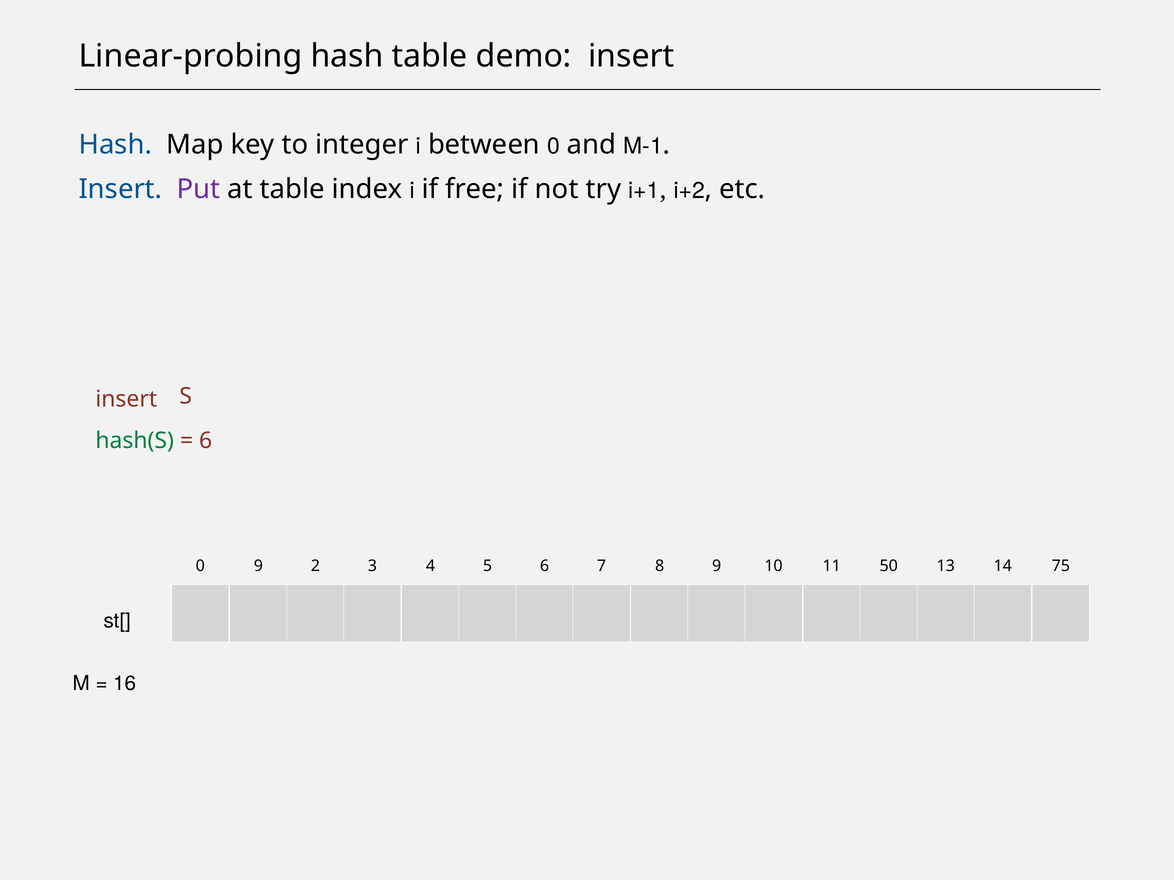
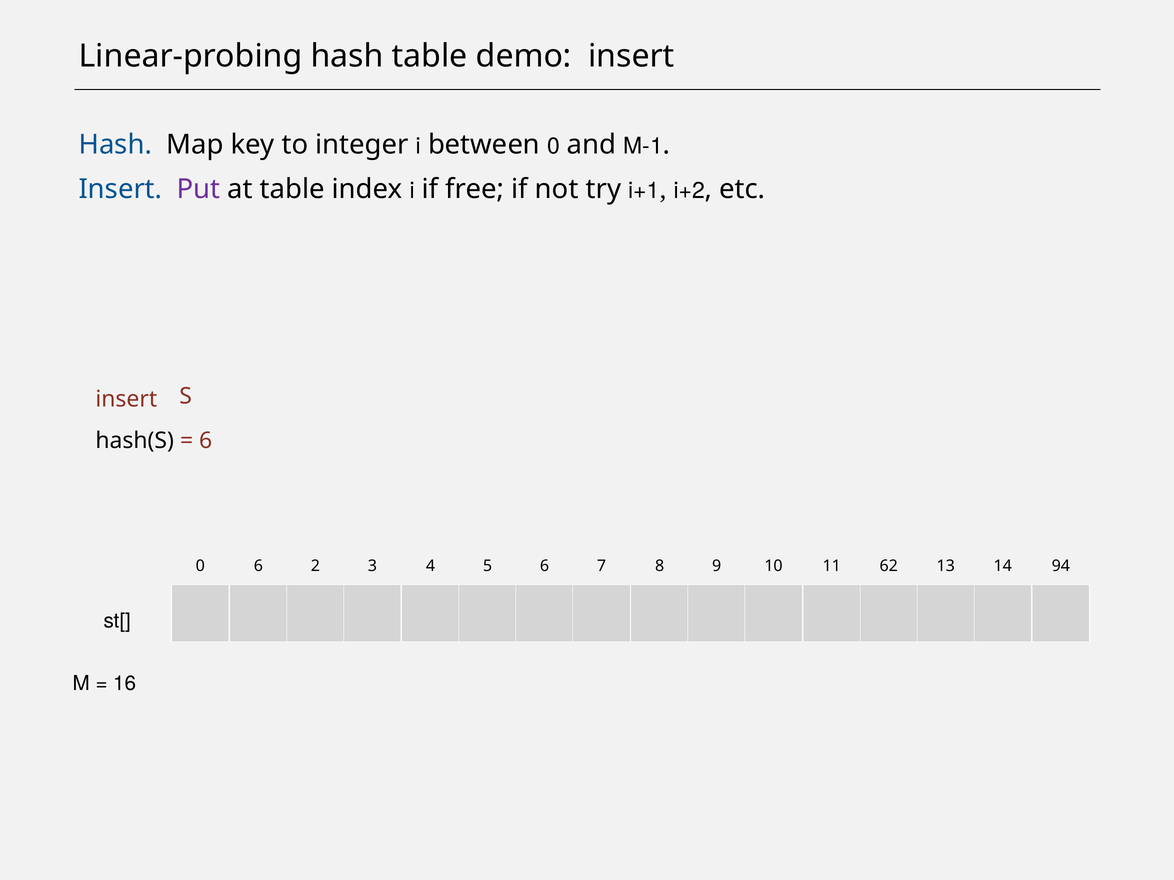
hash(S colour: green -> black
0 9: 9 -> 6
50: 50 -> 62
75: 75 -> 94
